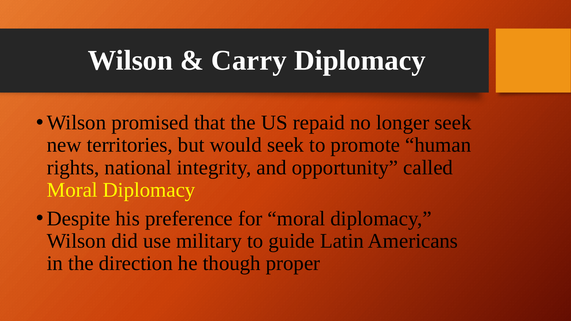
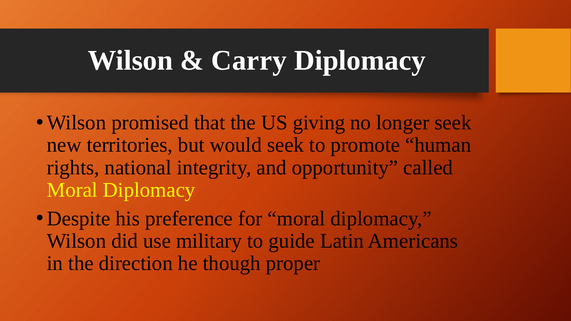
repaid: repaid -> giving
